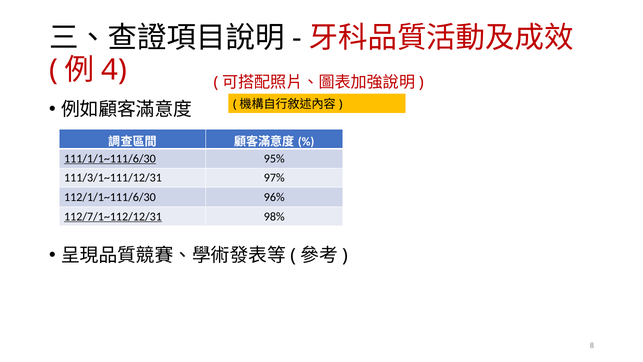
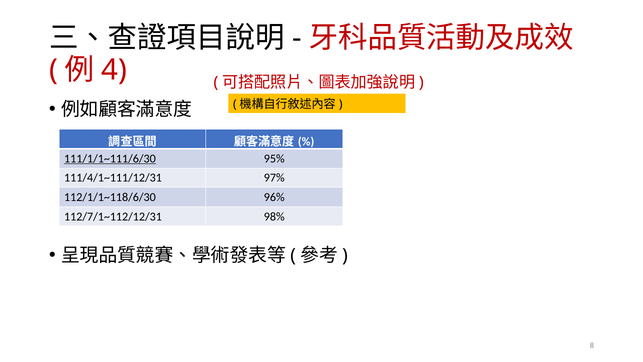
111/3/1~111/12/31: 111/3/1~111/12/31 -> 111/4/1~111/12/31
112/1/1~111/6/30: 112/1/1~111/6/30 -> 112/1/1~118/6/30
112/7/1~112/12/31 underline: present -> none
